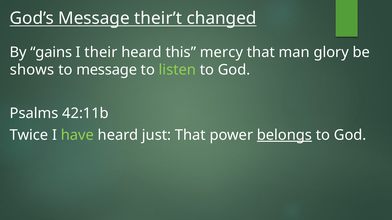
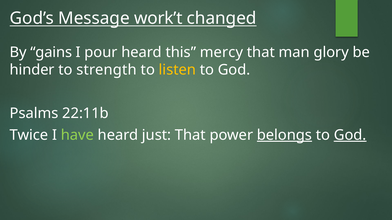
their’t: their’t -> work’t
their: their -> pour
shows: shows -> hinder
to message: message -> strength
listen colour: light green -> yellow
42:11b: 42:11b -> 22:11b
God at (350, 135) underline: none -> present
